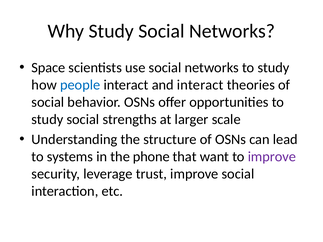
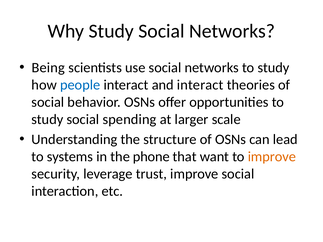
Space: Space -> Being
strengths: strengths -> spending
improve at (272, 157) colour: purple -> orange
